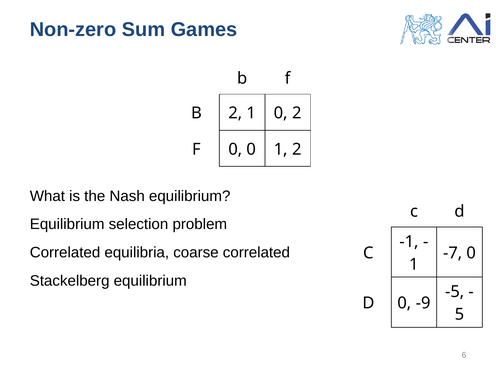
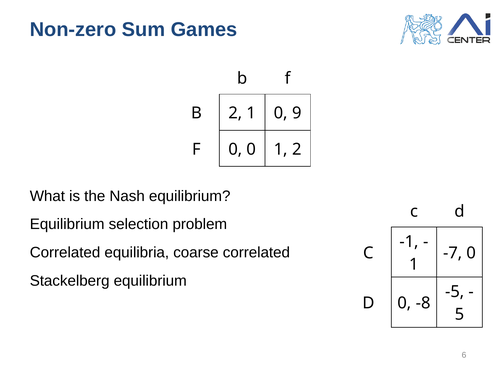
0 2: 2 -> 9
-9: -9 -> -8
